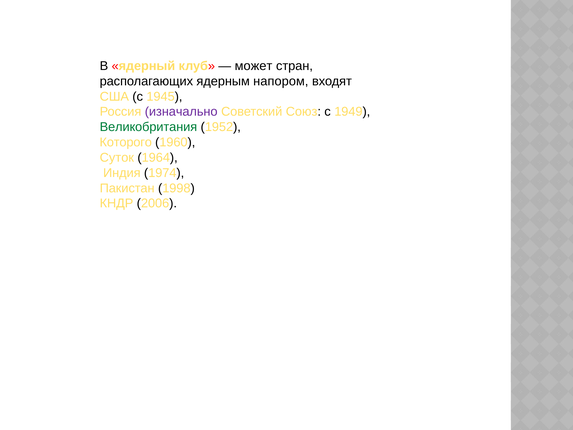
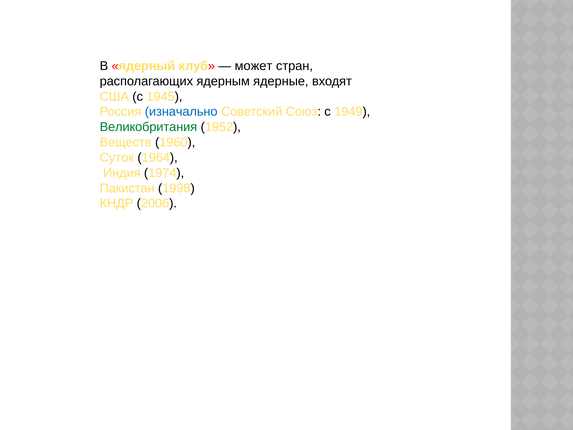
напором: напором -> ядерные
изначально colour: purple -> blue
Которого: Которого -> Веществ
